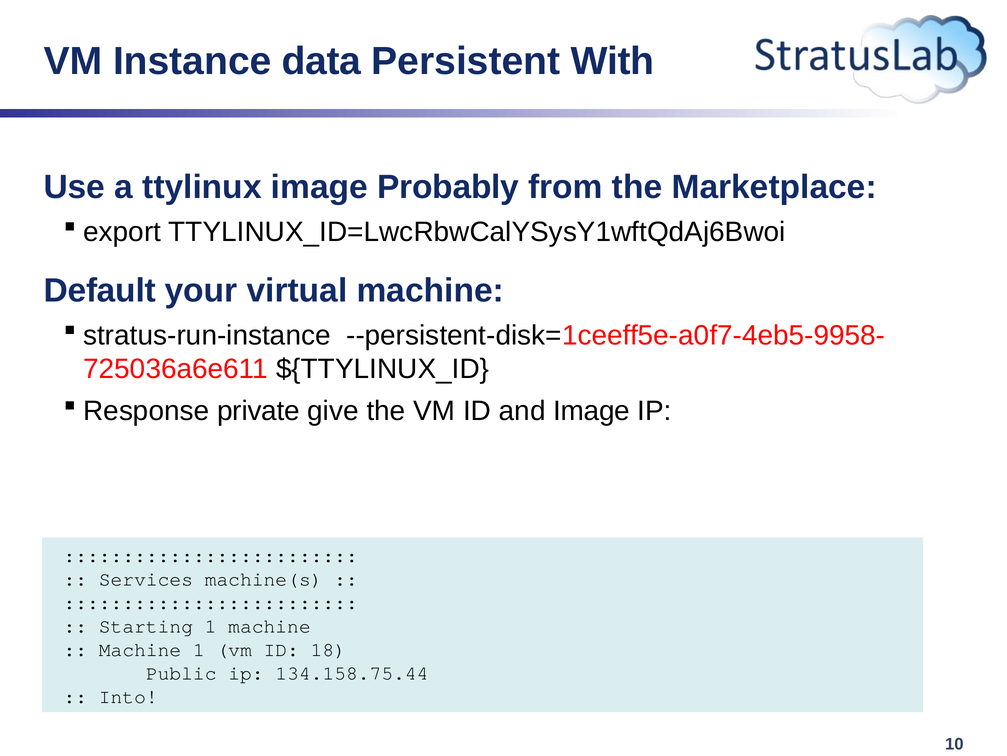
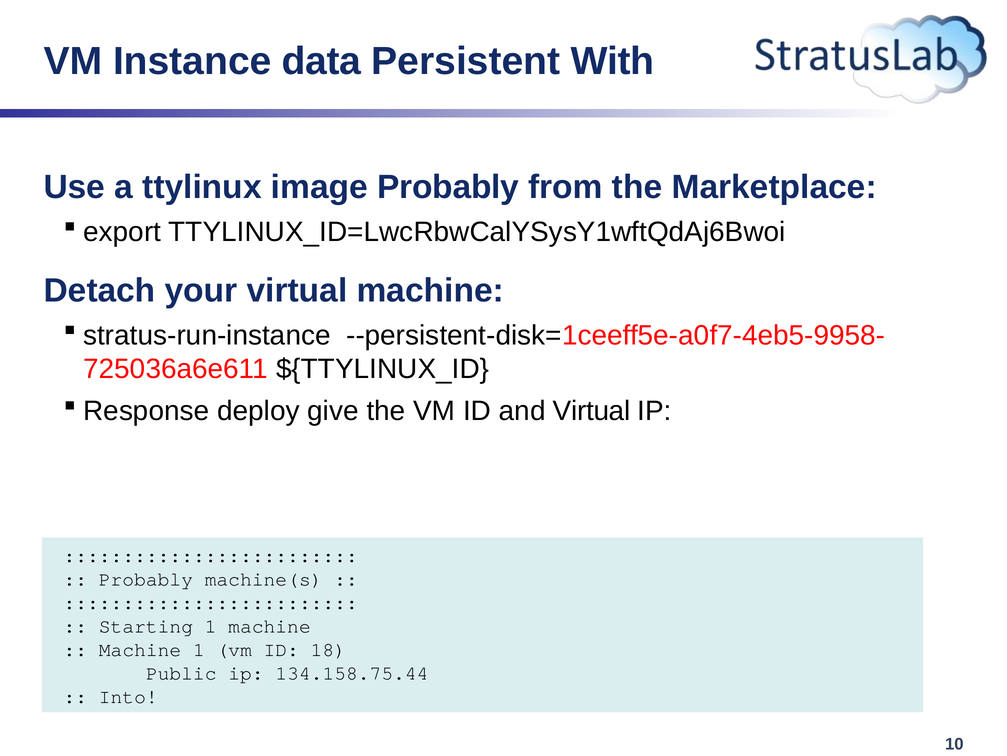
Default: Default -> Detach
private: private -> deploy
and Image: Image -> Virtual
Services at (146, 579): Services -> Probably
